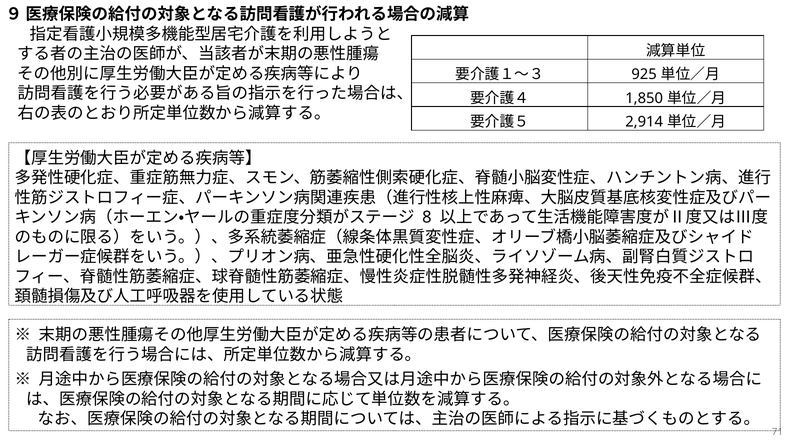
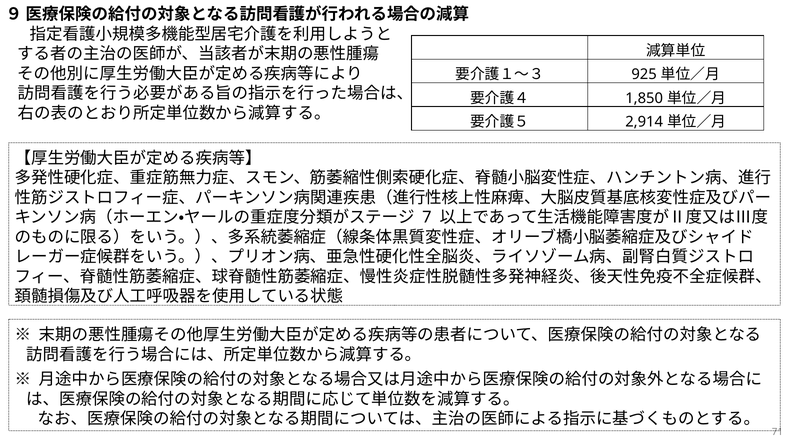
8: 8 -> 7
